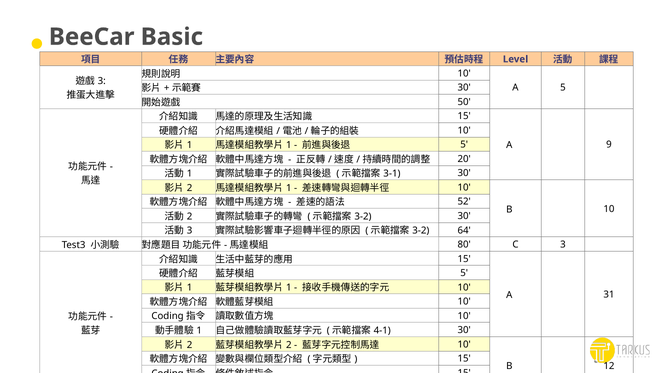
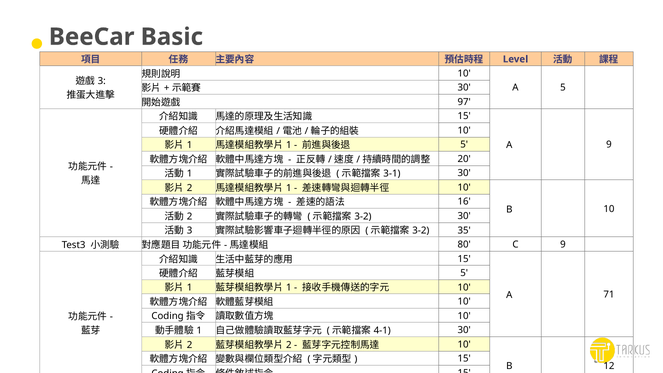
50: 50 -> 97
52: 52 -> 16
64: 64 -> 35
C 3: 3 -> 9
31: 31 -> 71
